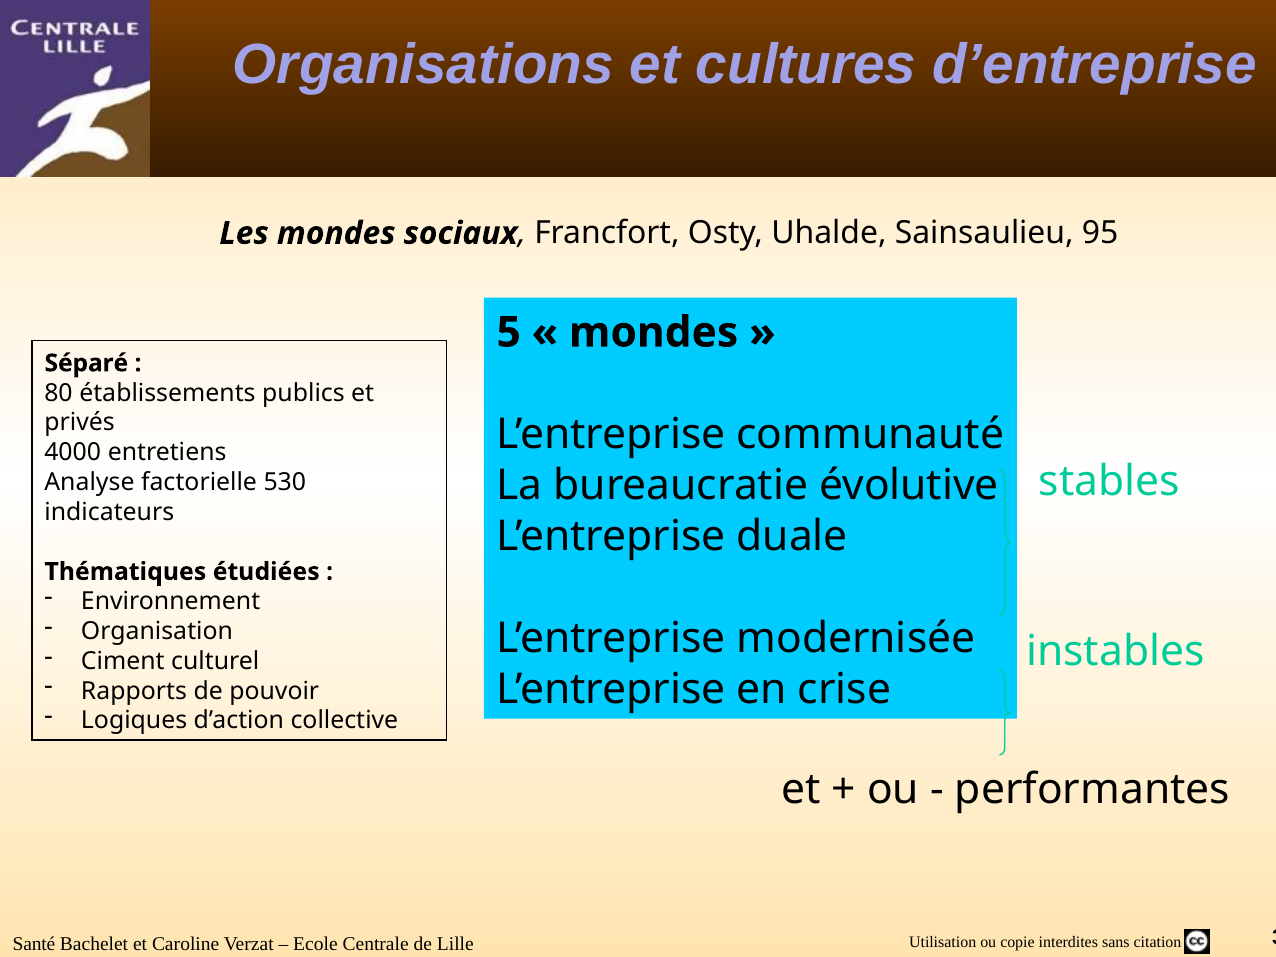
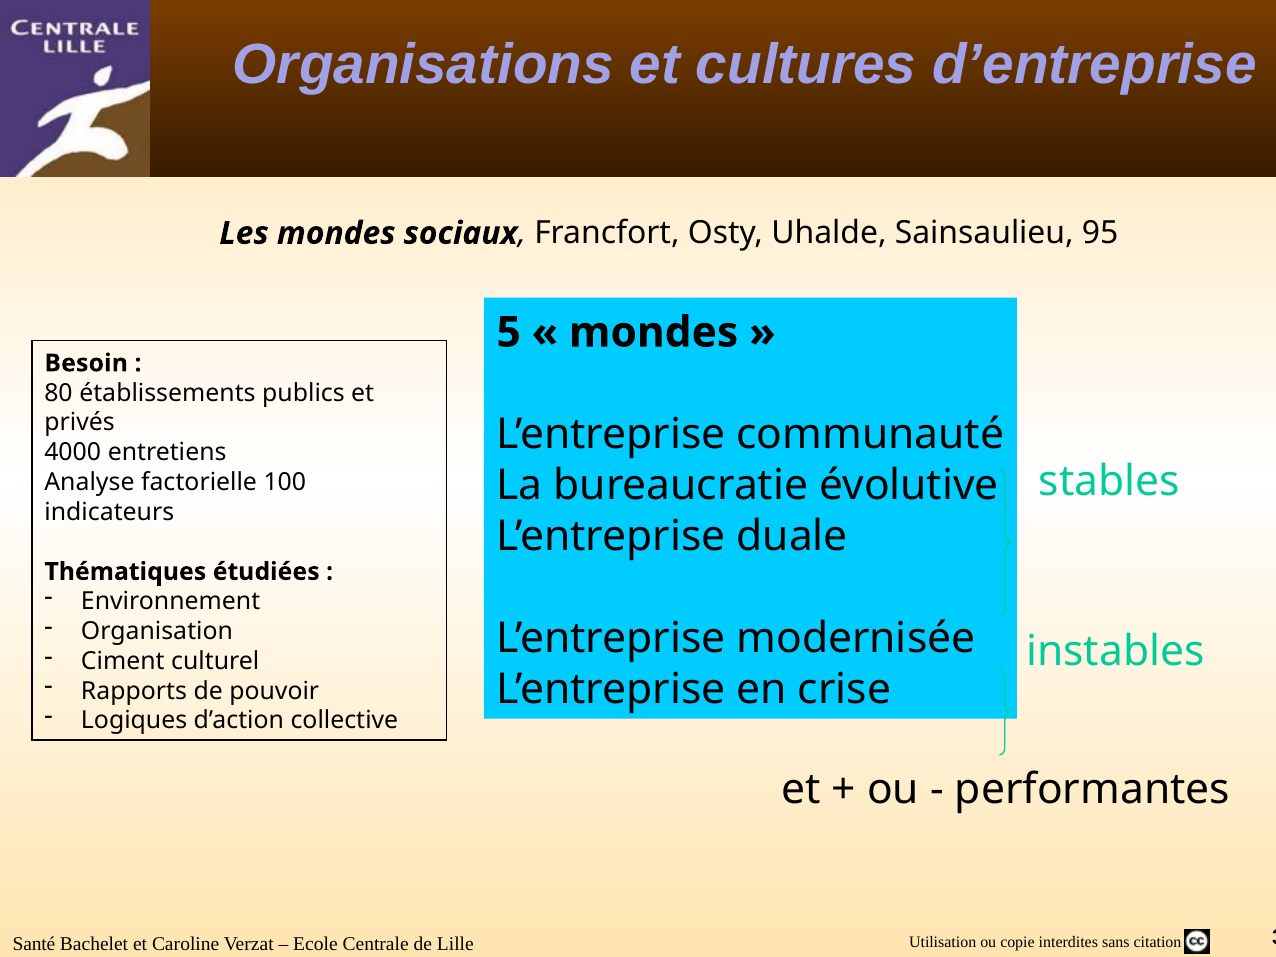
Séparé: Séparé -> Besoin
530: 530 -> 100
